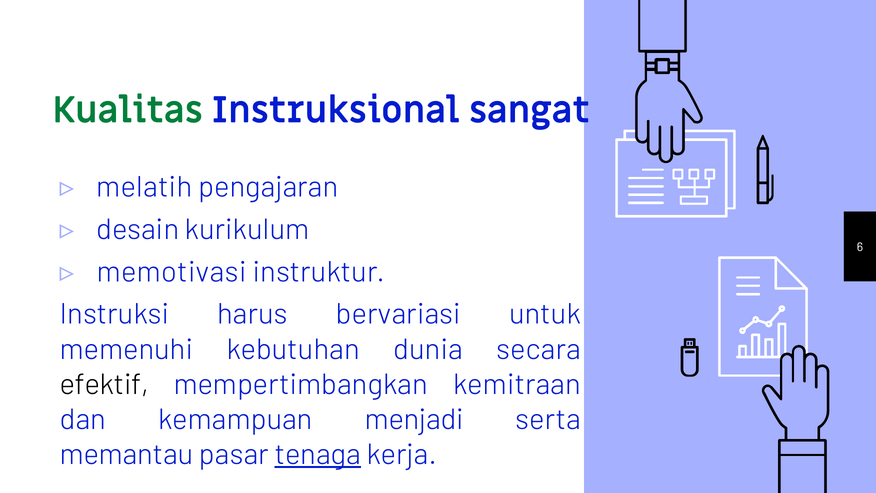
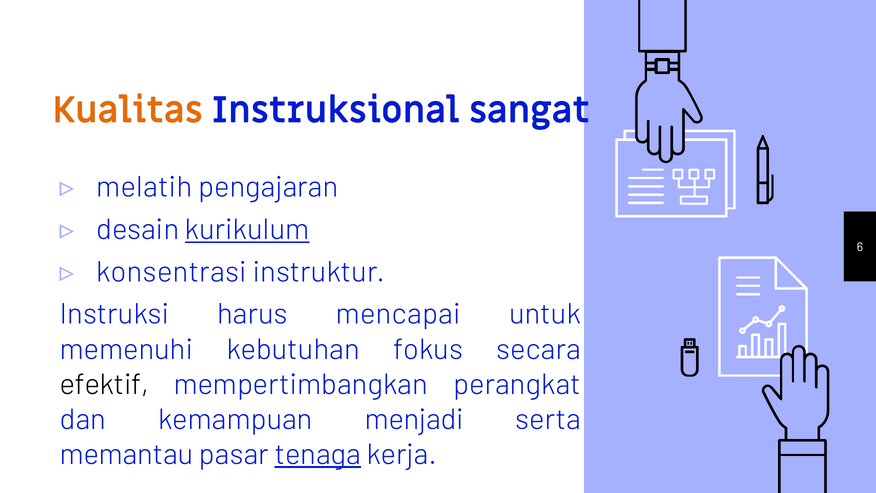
Kualitas colour: green -> orange
kurikulum underline: none -> present
memotivasi: memotivasi -> konsentrasi
bervariasi: bervariasi -> mencapai
dunia: dunia -> fokus
kemitraan: kemitraan -> perangkat
